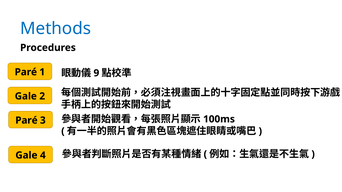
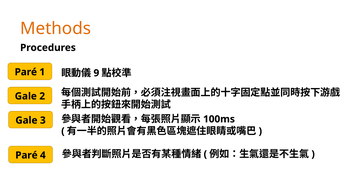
Methods colour: blue -> orange
Paré at (26, 121): Paré -> Gale
Gale at (26, 156): Gale -> Paré
